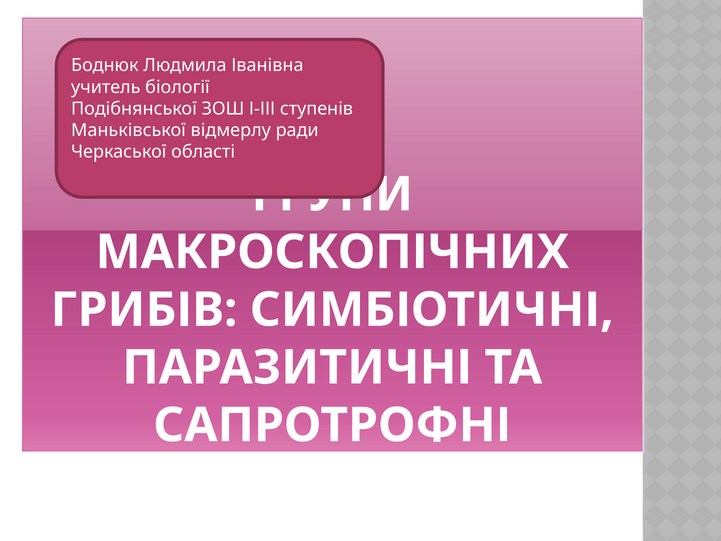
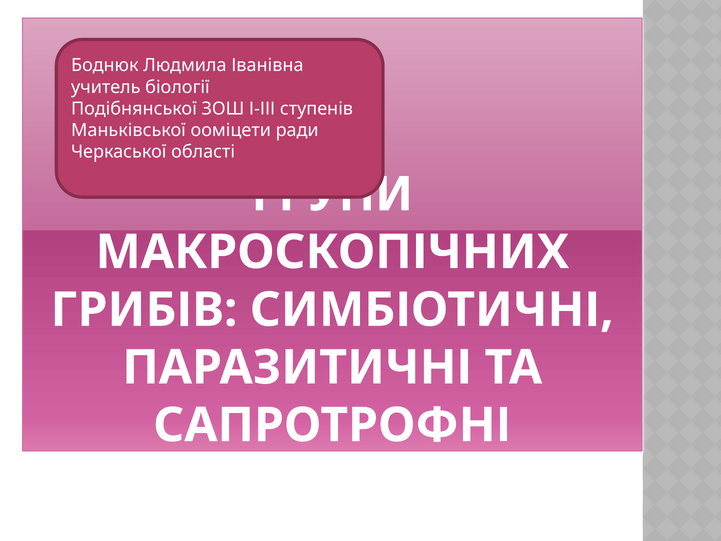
відмерлу: відмерлу -> ооміцети
